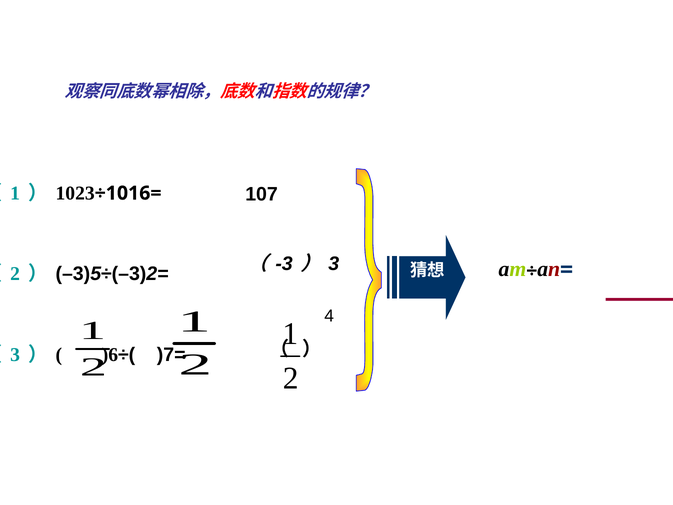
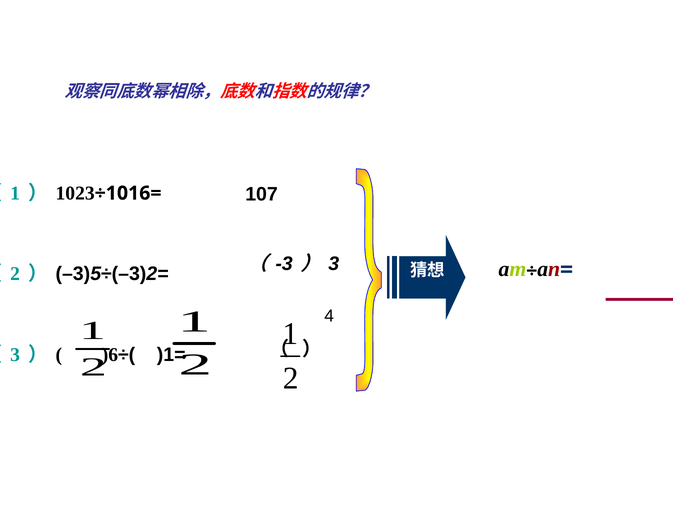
)7=: )7= -> )1=
